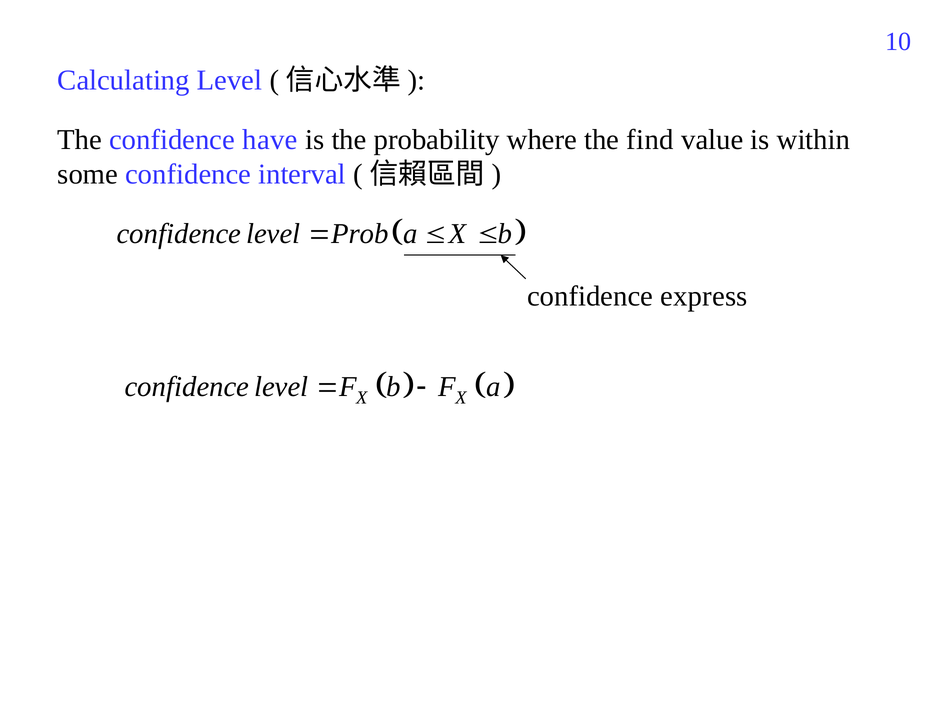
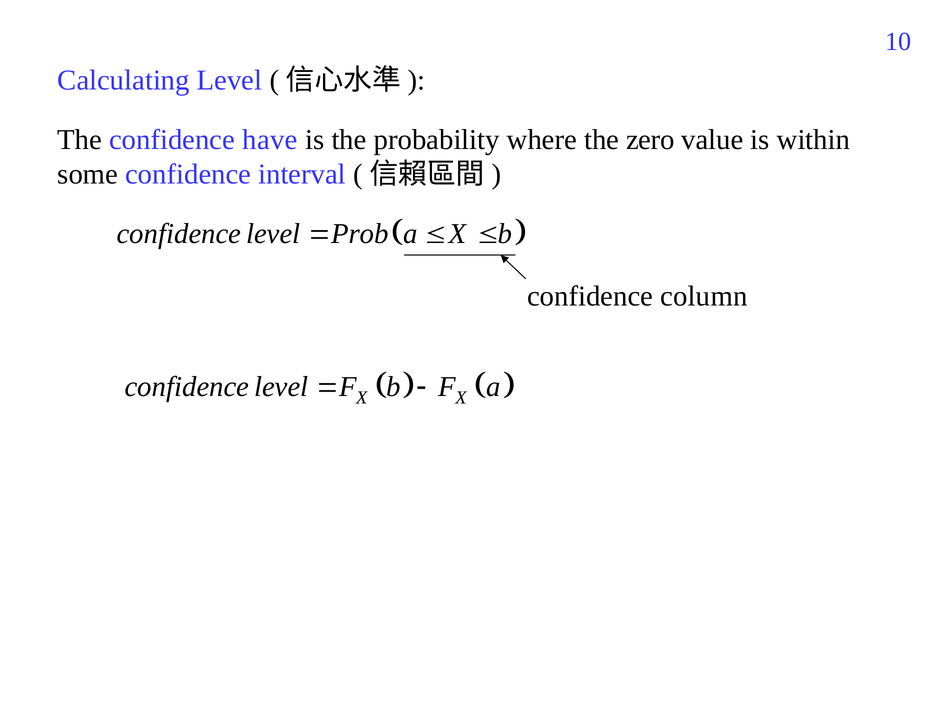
find: find -> zero
express: express -> column
